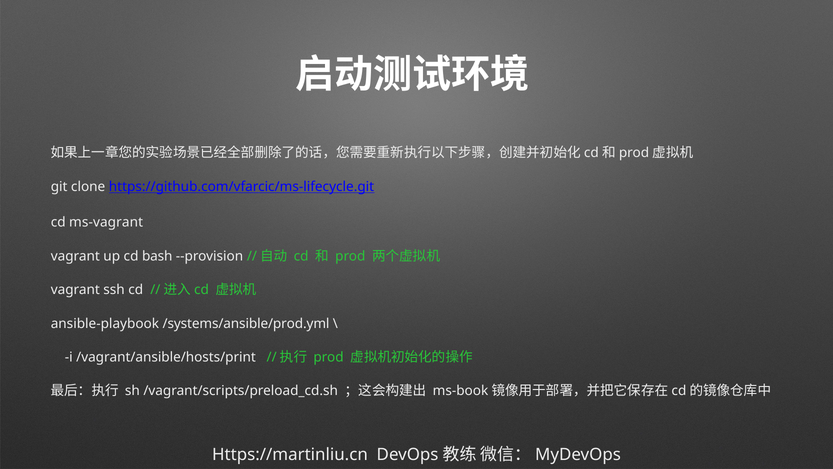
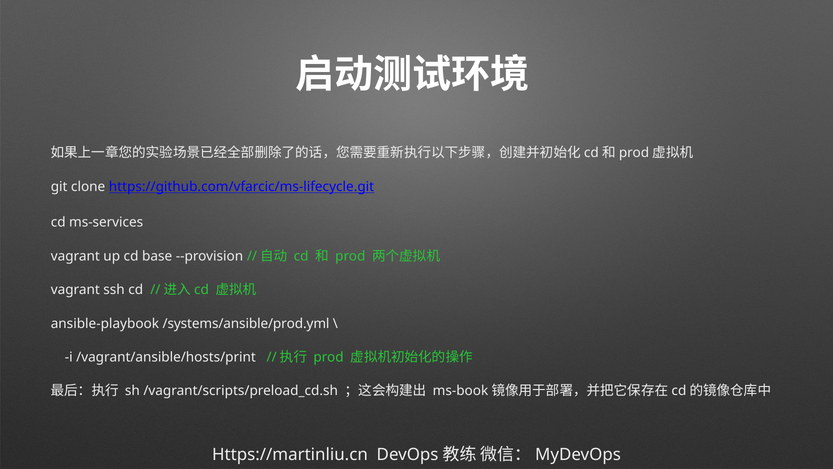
ms-vagrant: ms-vagrant -> ms-services
bash: bash -> base
